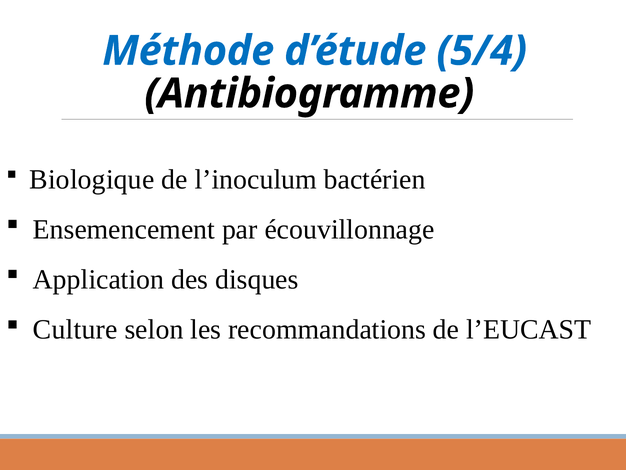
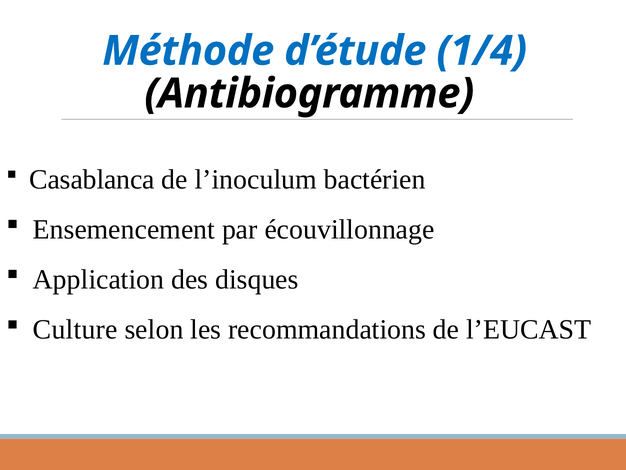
5/4: 5/4 -> 1/4
Biologique: Biologique -> Casablanca
